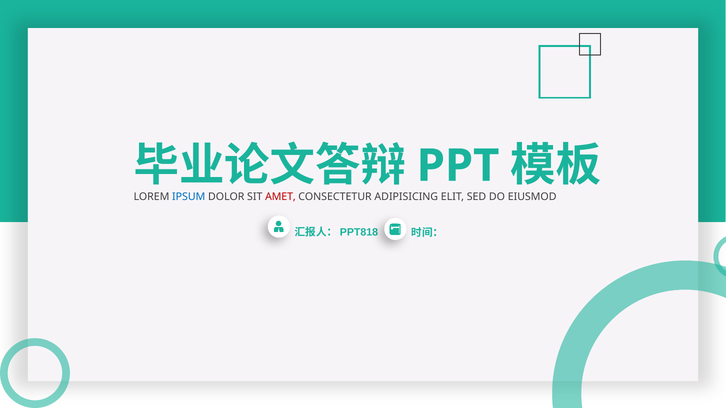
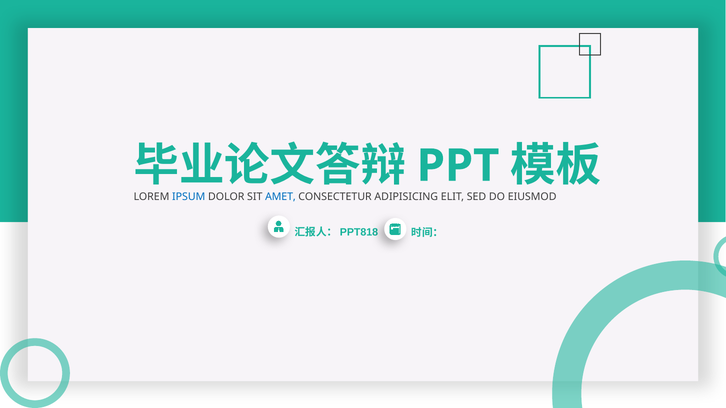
AMET colour: red -> blue
